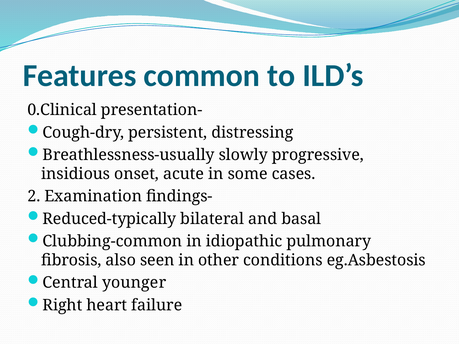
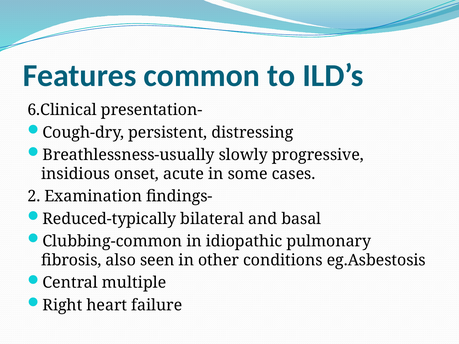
0.Clinical: 0.Clinical -> 6.Clinical
younger: younger -> multiple
